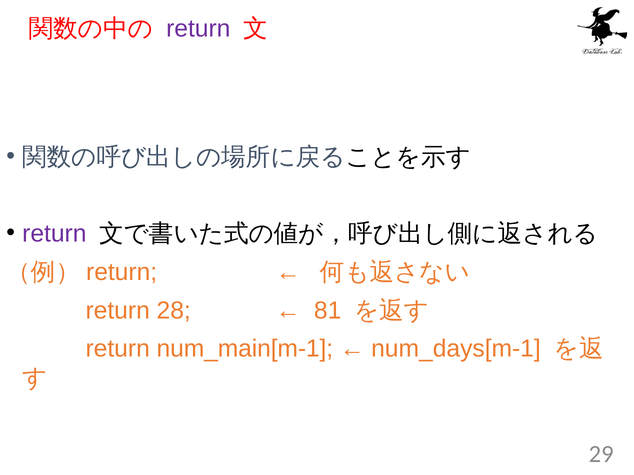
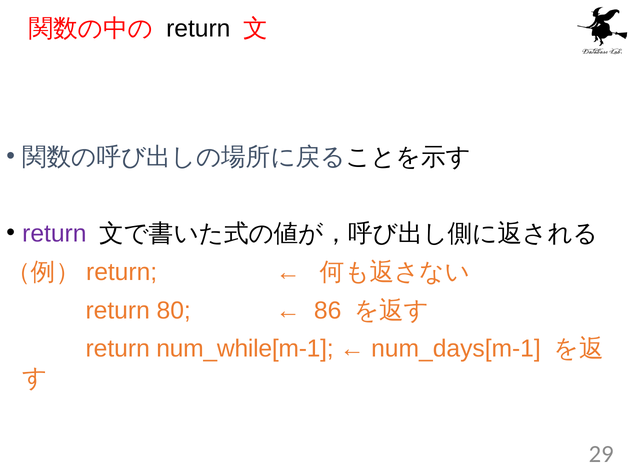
return at (198, 28) colour: purple -> black
28: 28 -> 80
81: 81 -> 86
num_main[m-1: num_main[m-1 -> num_while[m-1
